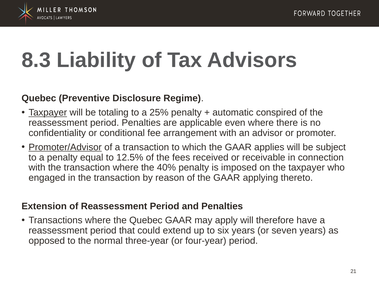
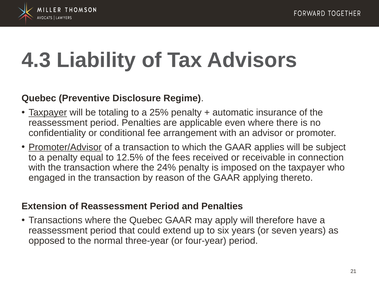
8.3: 8.3 -> 4.3
conspired: conspired -> insurance
40%: 40% -> 24%
